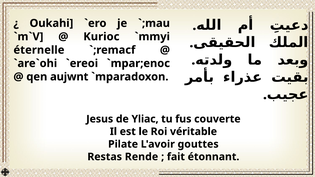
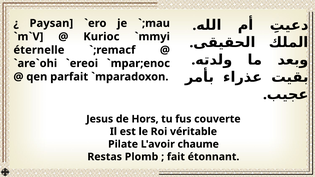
Oukahi: Oukahi -> Paysan
aujwnt: aujwnt -> parfait
Yliac: Yliac -> Hors
gouttes: gouttes -> chaume
Rende: Rende -> Plomb
